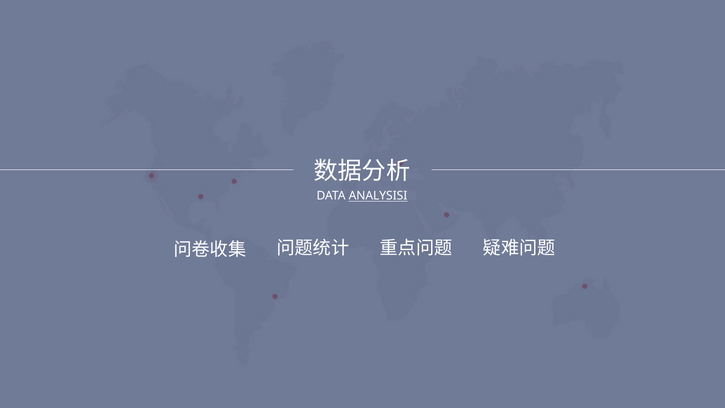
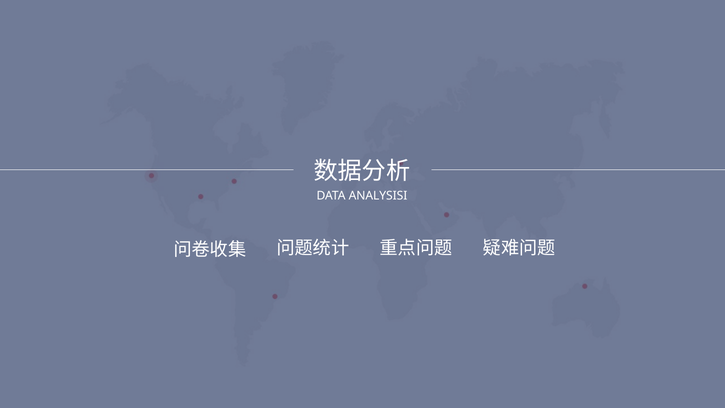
ANALYSISI underline: present -> none
